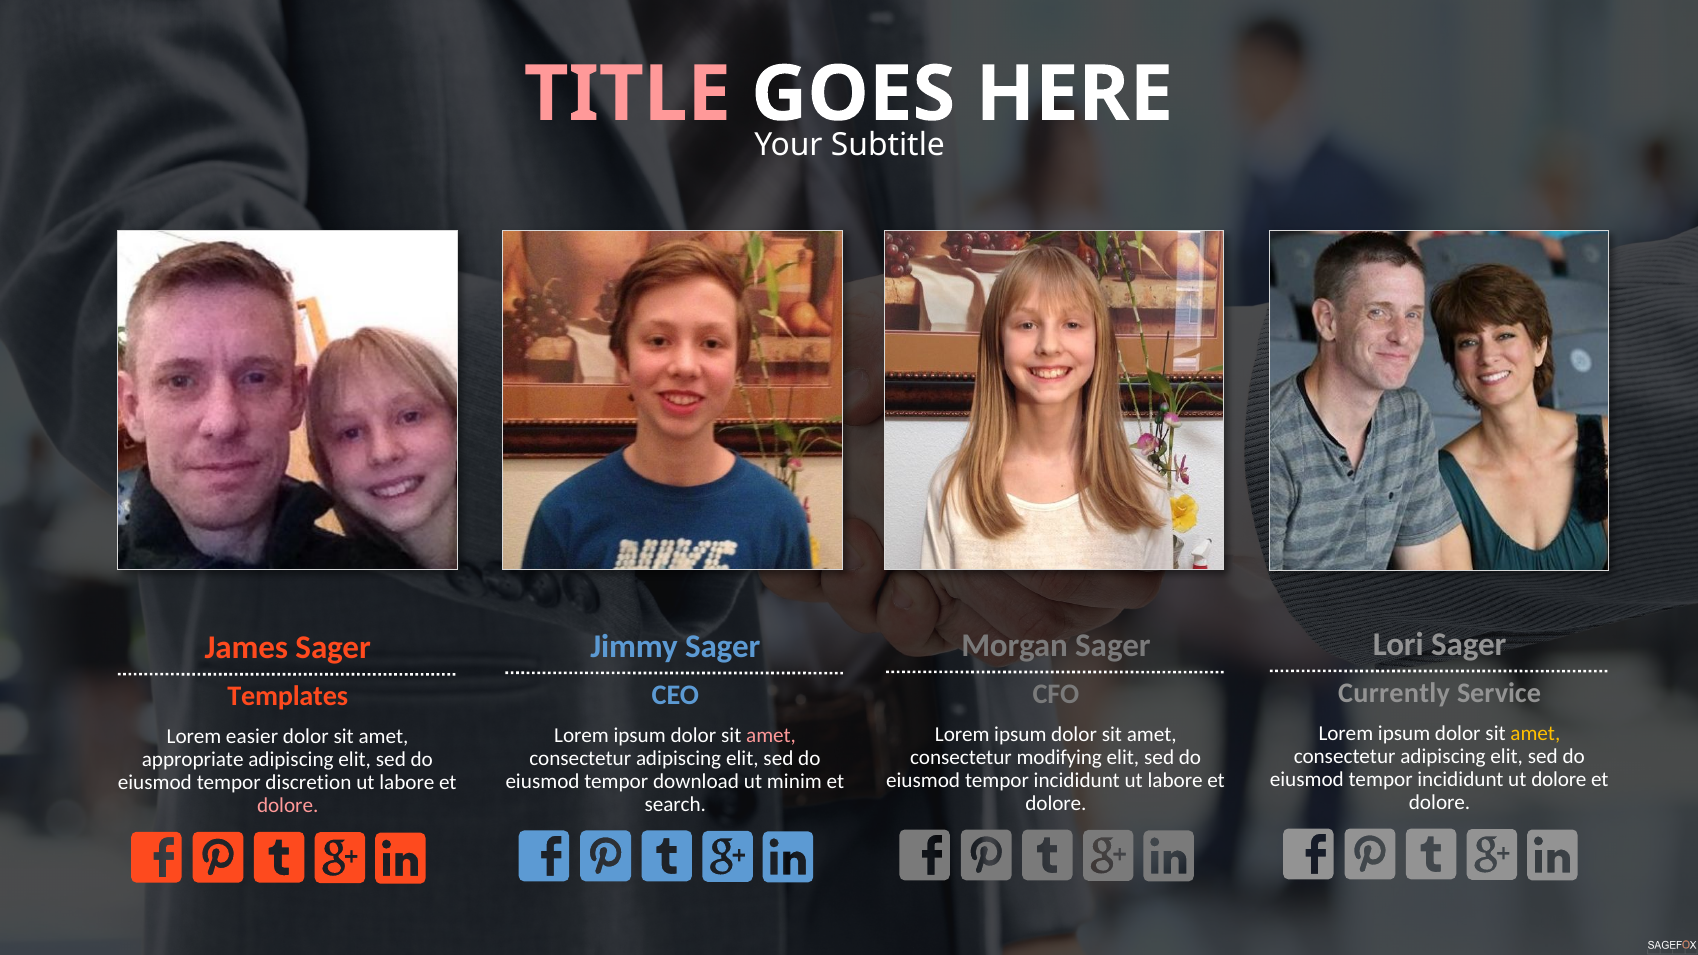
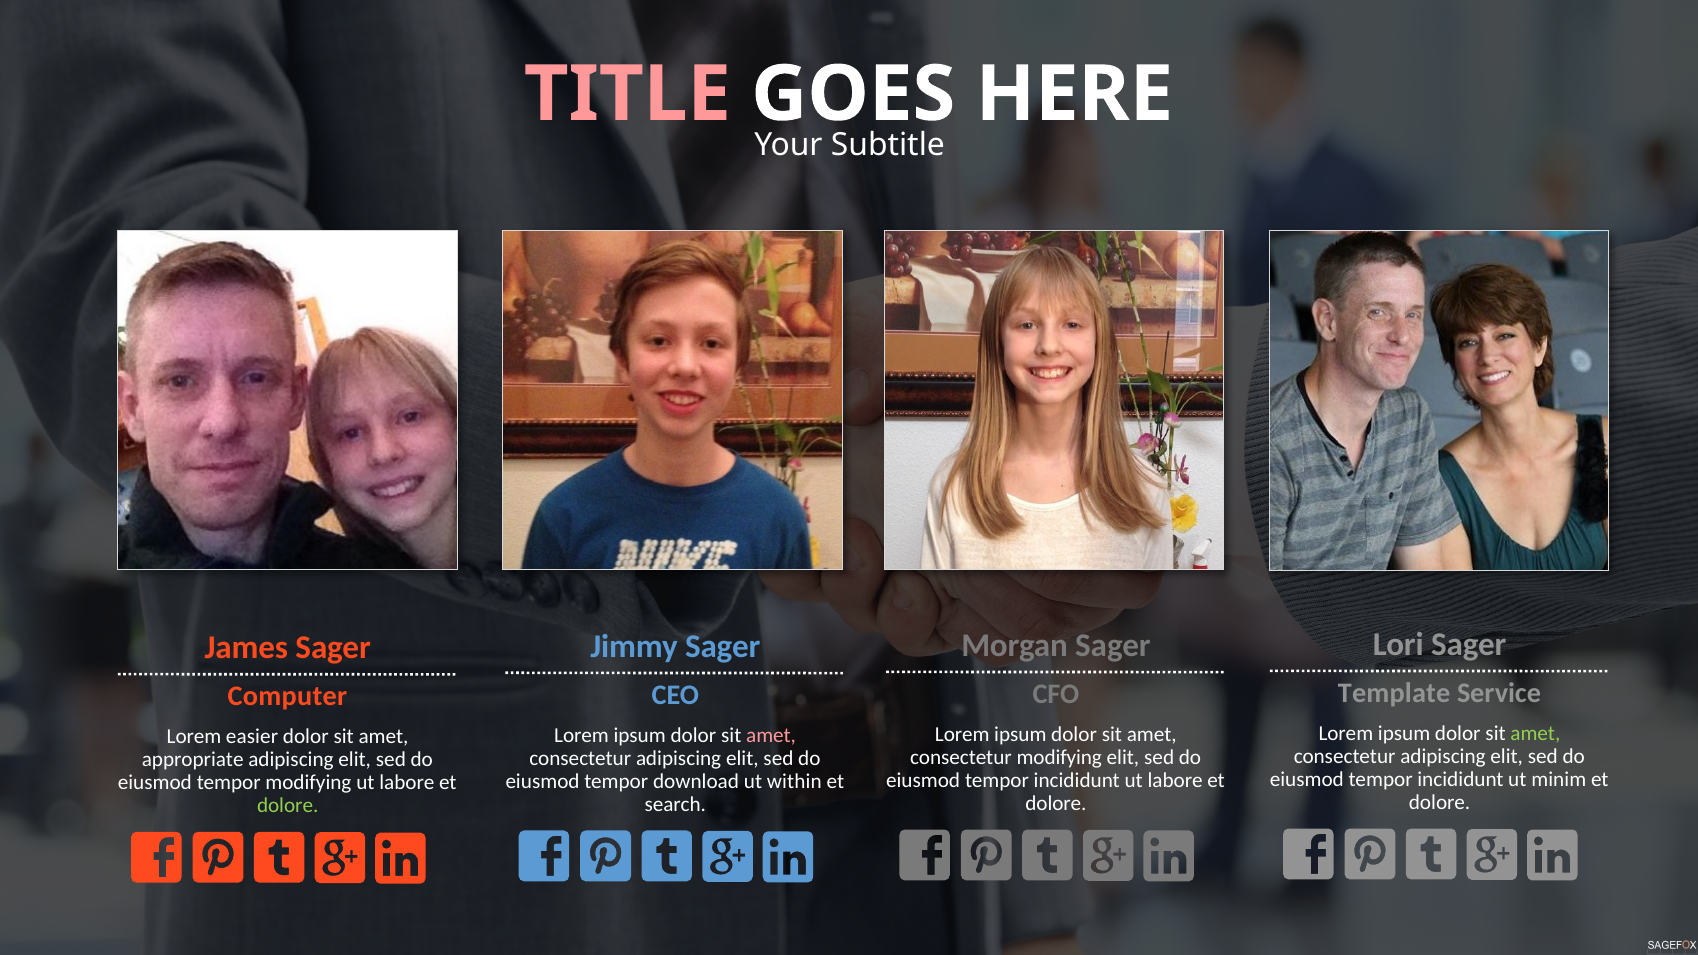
Currently: Currently -> Template
Templates: Templates -> Computer
amet at (1535, 733) colour: yellow -> light green
ut dolore: dolore -> minim
minim: minim -> within
tempor discretion: discretion -> modifying
dolore at (288, 805) colour: pink -> light green
